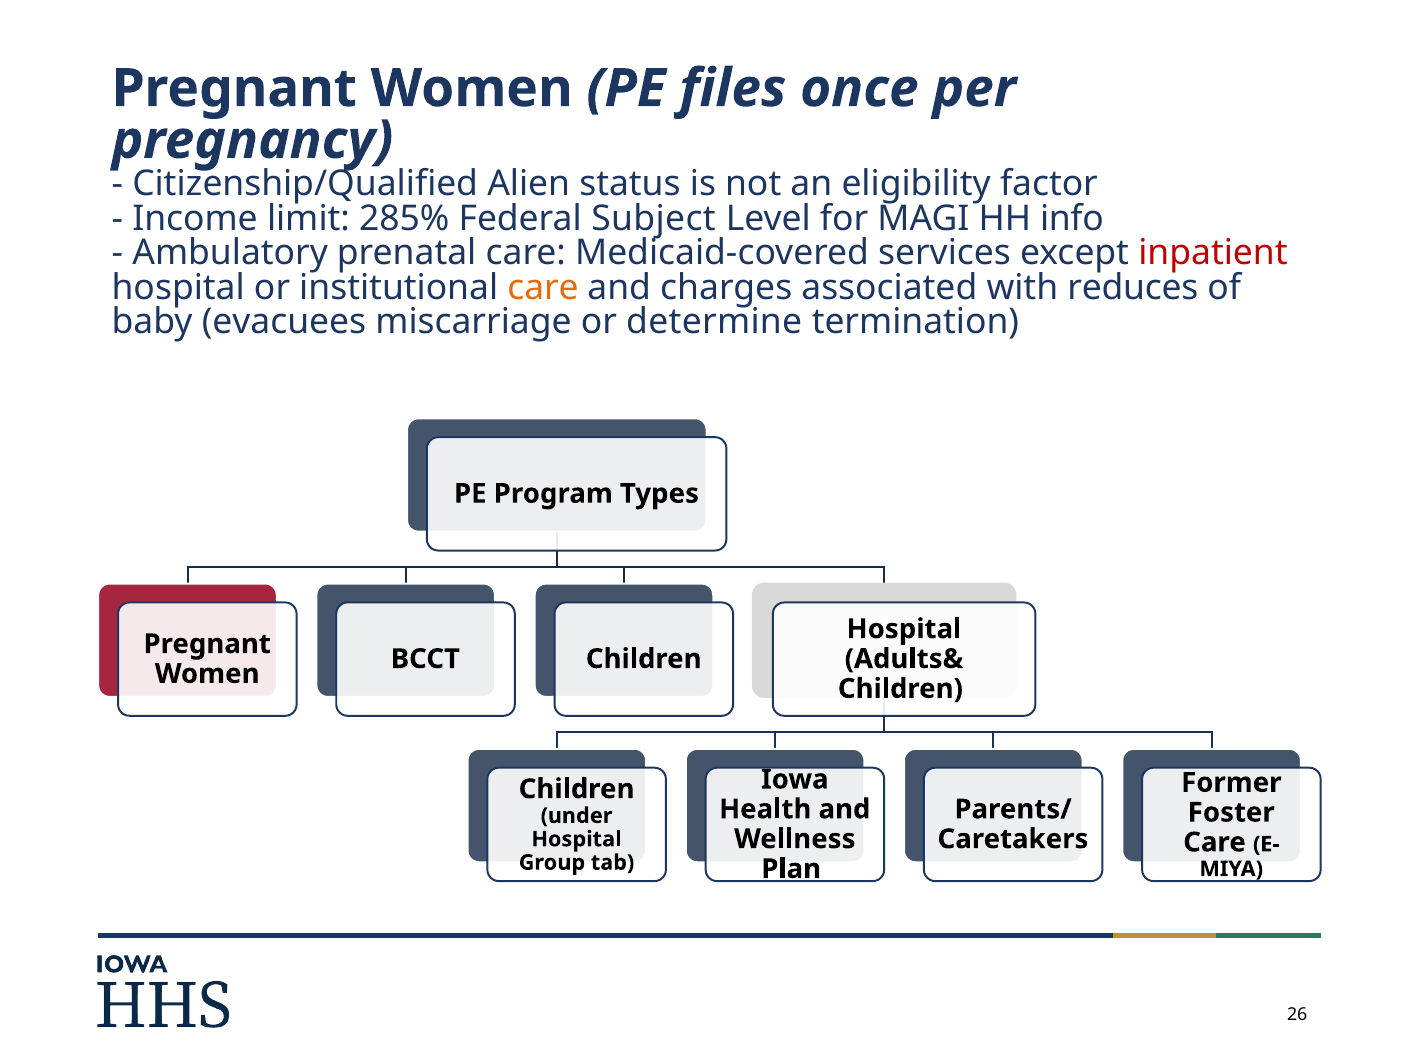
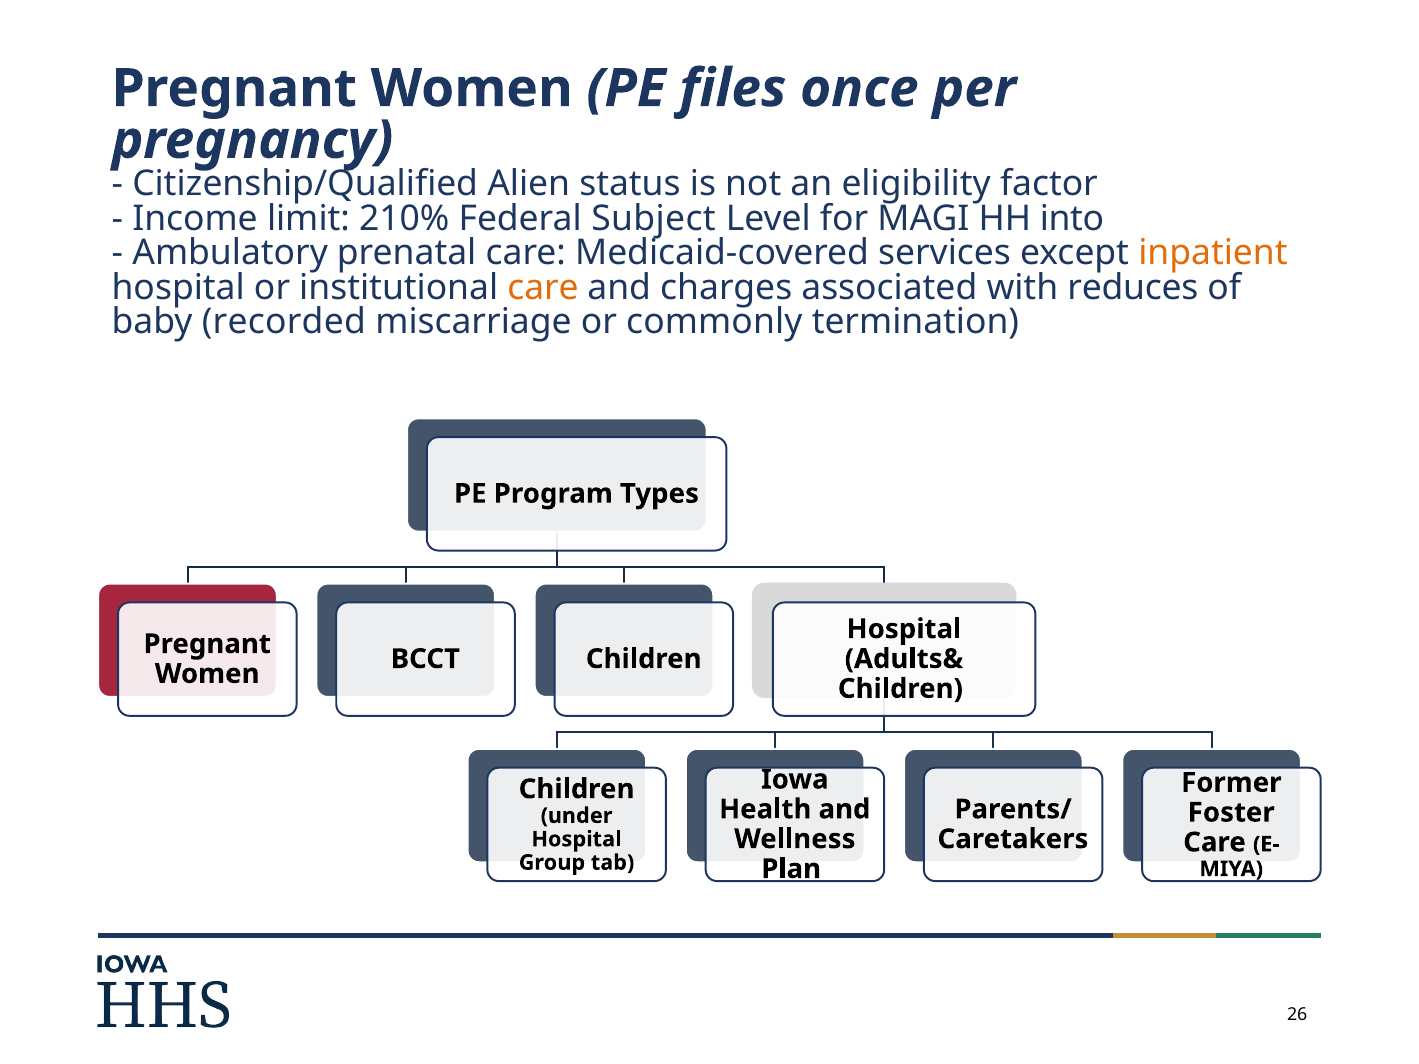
285%: 285% -> 210%
info: info -> into
inpatient colour: red -> orange
evacuees: evacuees -> recorded
determine: determine -> commonly
